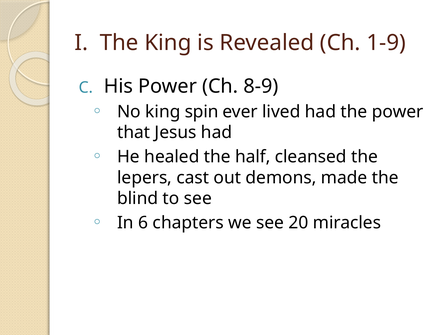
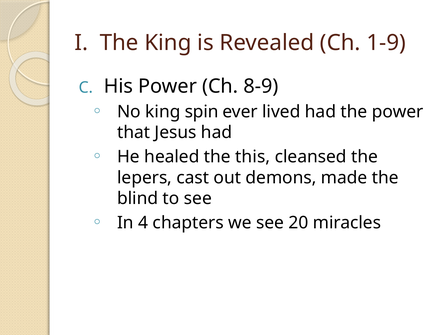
half: half -> this
6: 6 -> 4
